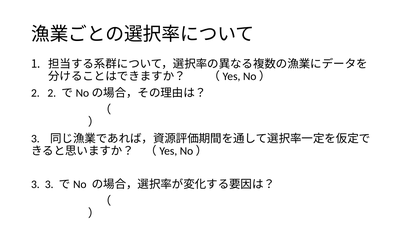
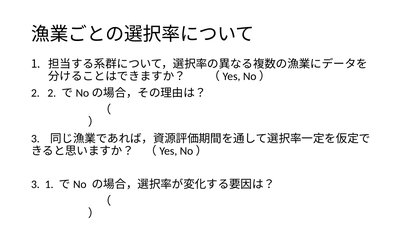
3 3: 3 -> 1
